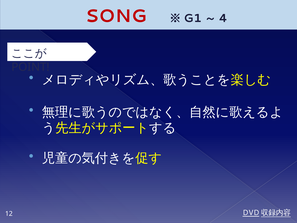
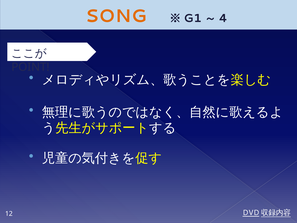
SONG colour: red -> orange
